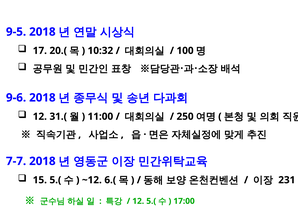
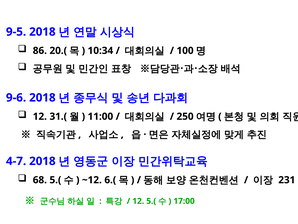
17: 17 -> 86
10:32: 10:32 -> 10:34
7-7: 7-7 -> 4-7
15: 15 -> 68
